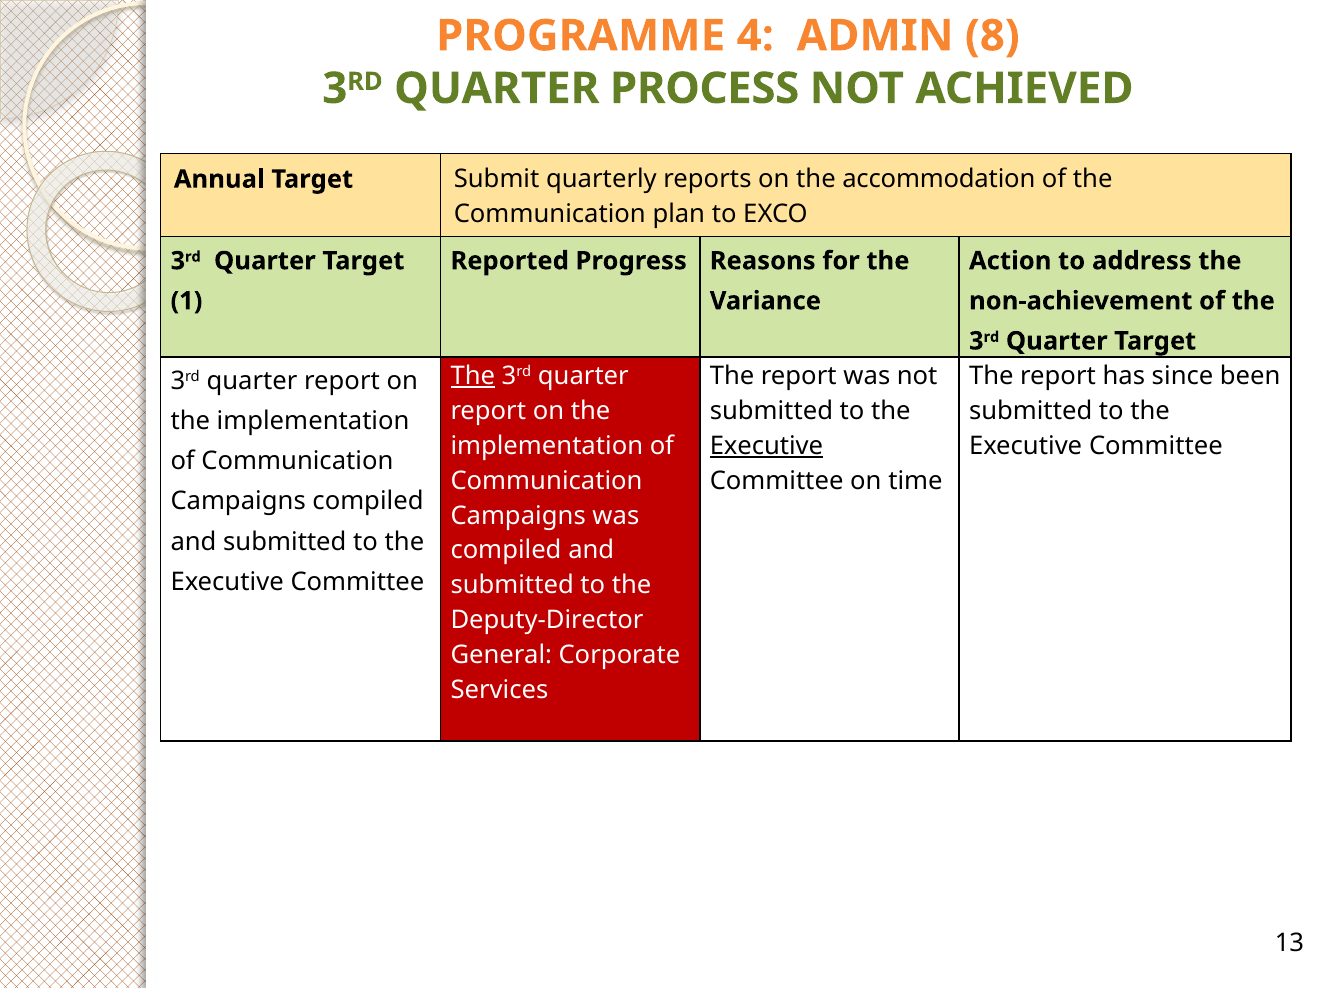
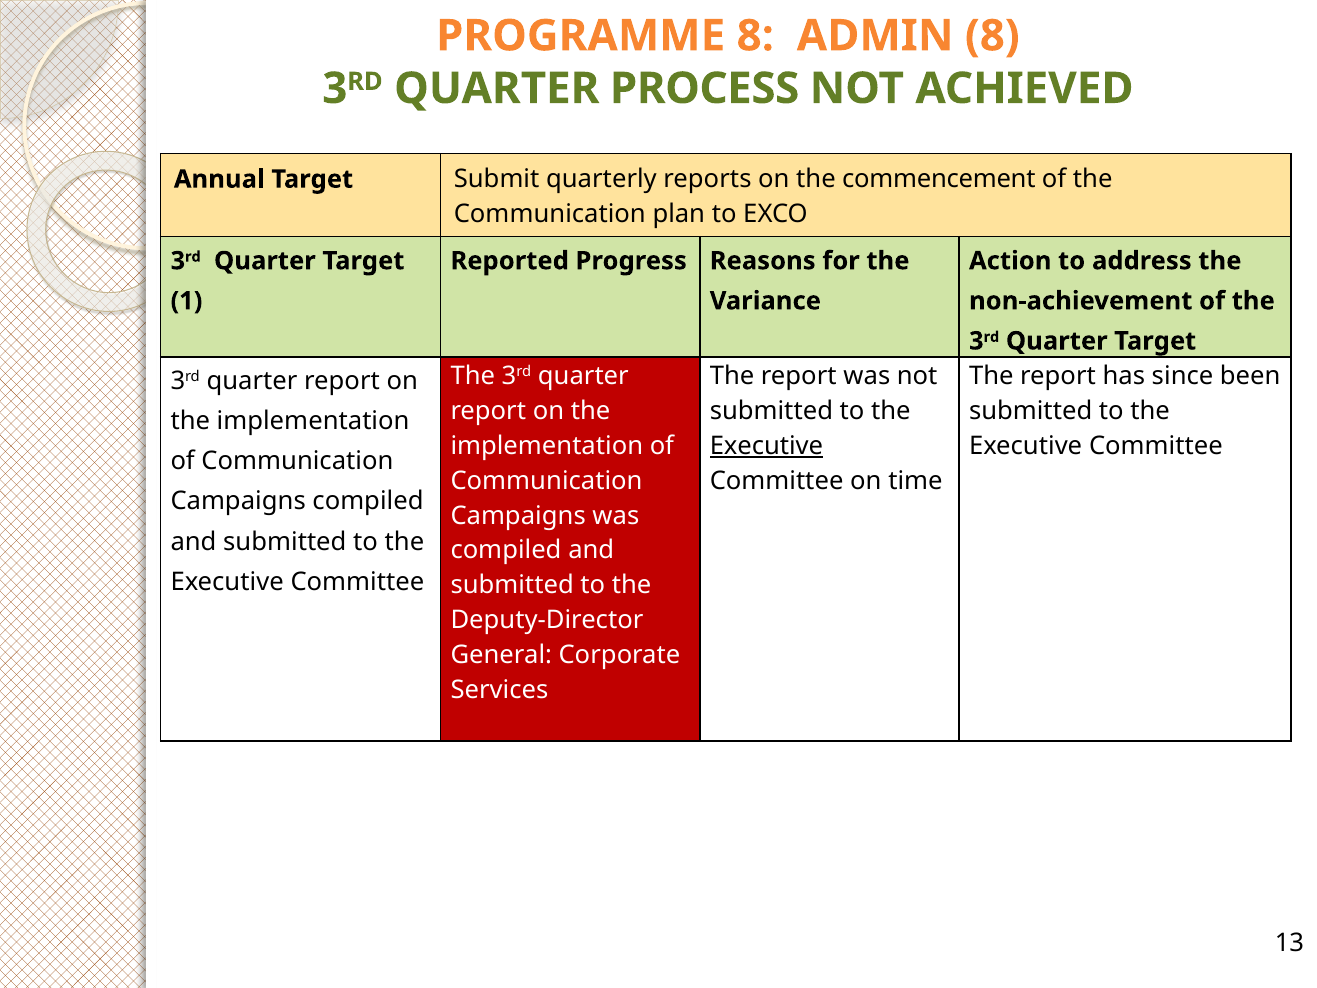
PROGRAMME 4: 4 -> 8
accommodation: accommodation -> commencement
The at (473, 376) underline: present -> none
